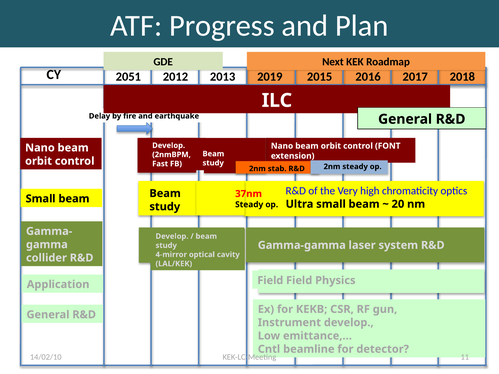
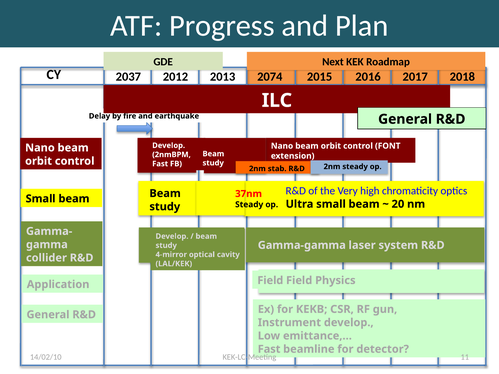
2051: 2051 -> 2037
2019: 2019 -> 2074
Cntl at (269, 349): Cntl -> Fast
